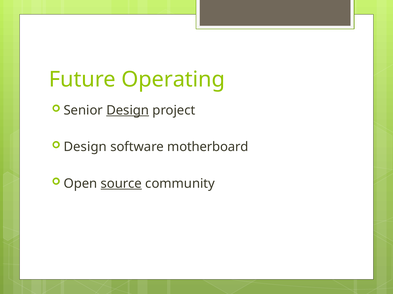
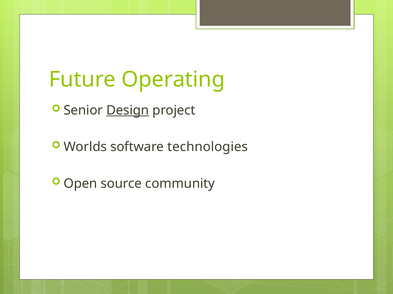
Design at (85, 147): Design -> Worlds
motherboard: motherboard -> technologies
source underline: present -> none
